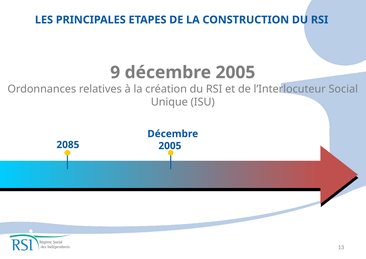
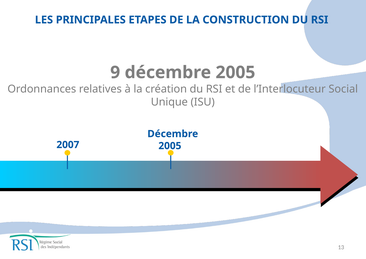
2085: 2085 -> 2007
